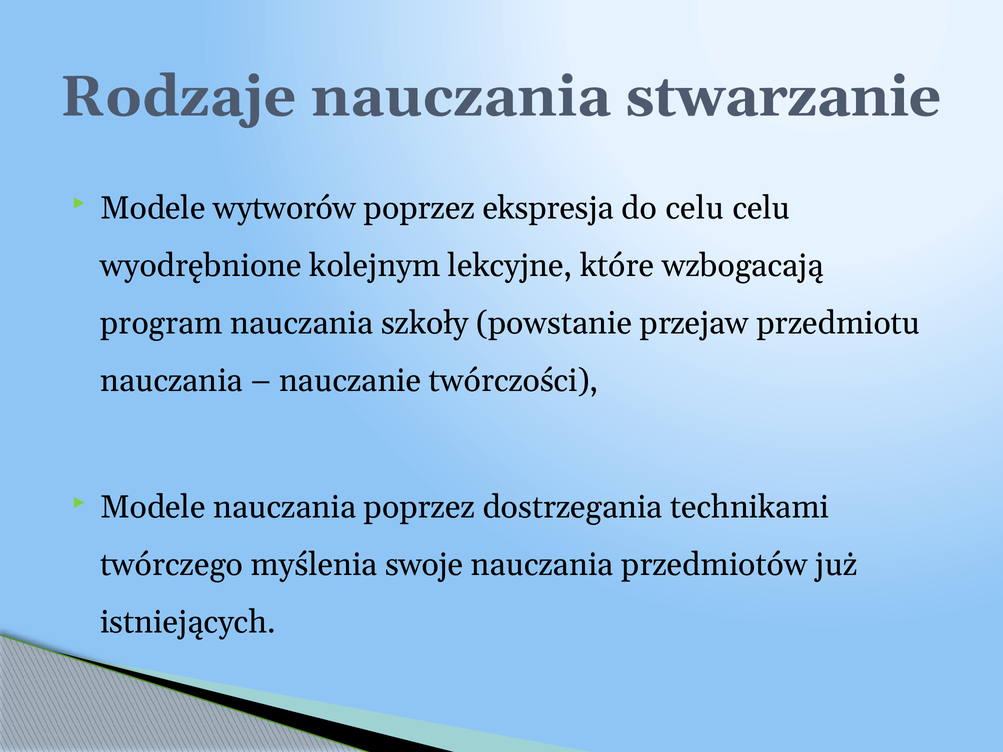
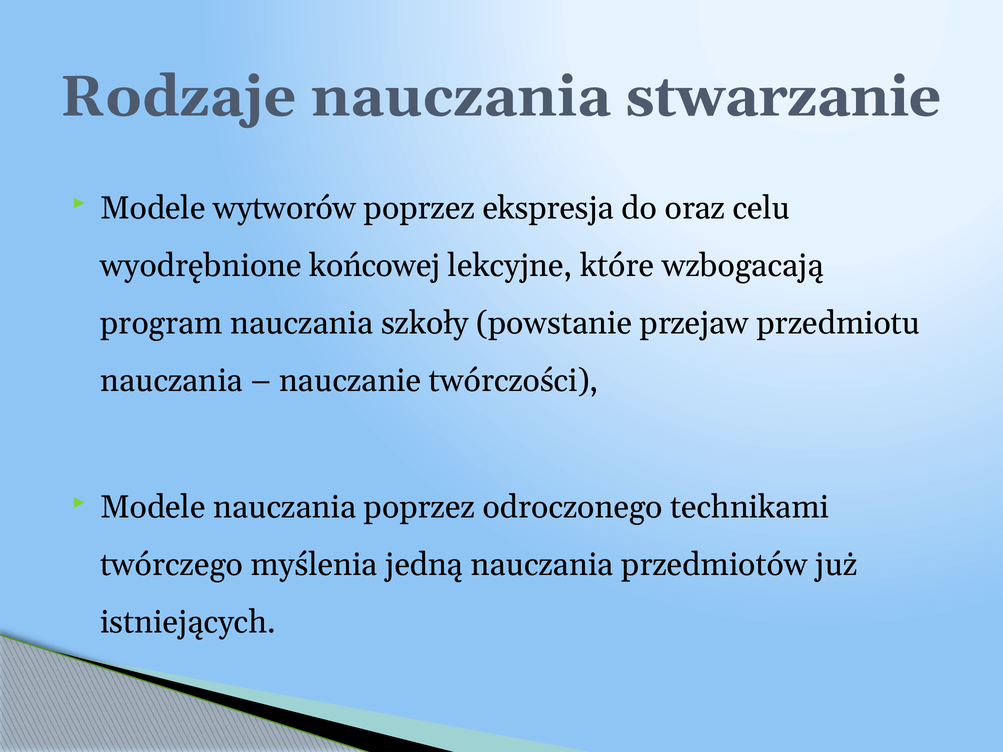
do celu: celu -> oraz
kolejnym: kolejnym -> końcowej
dostrzegania: dostrzegania -> odroczonego
swoje: swoje -> jedną
